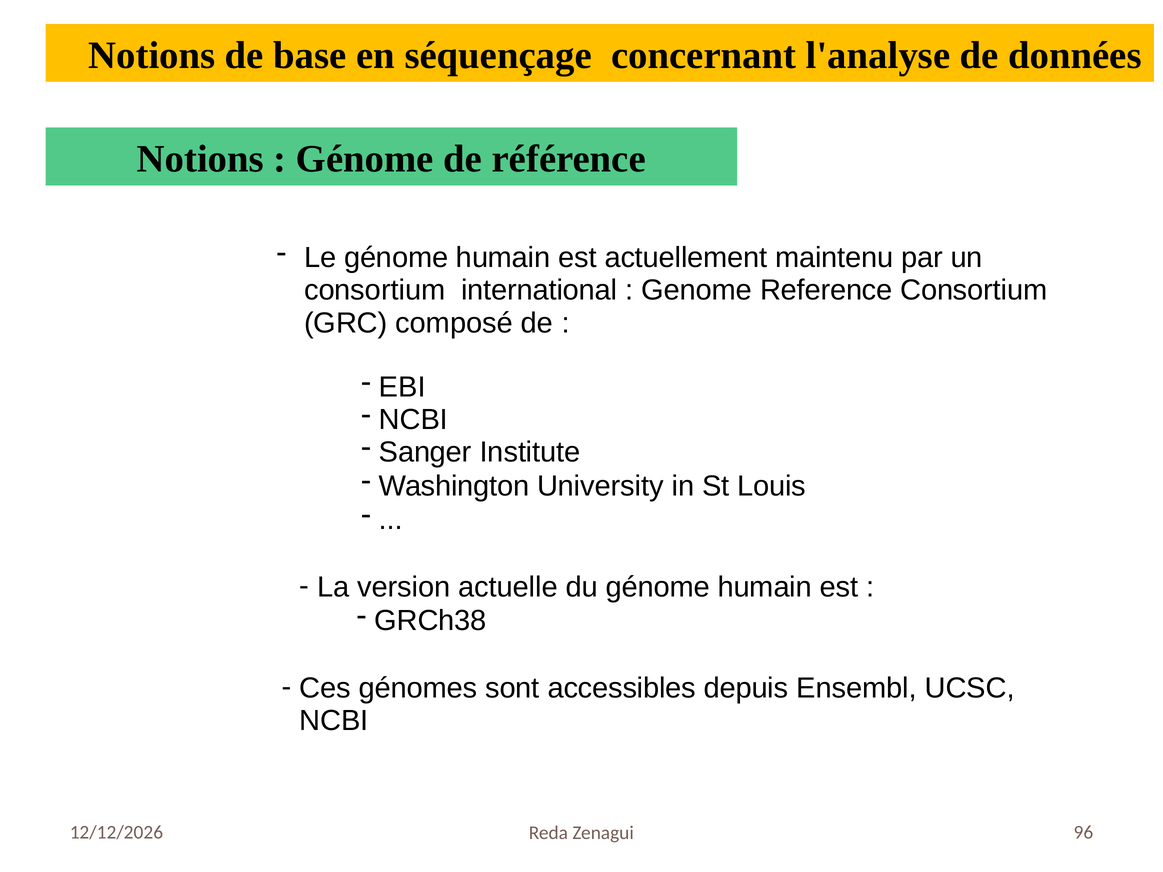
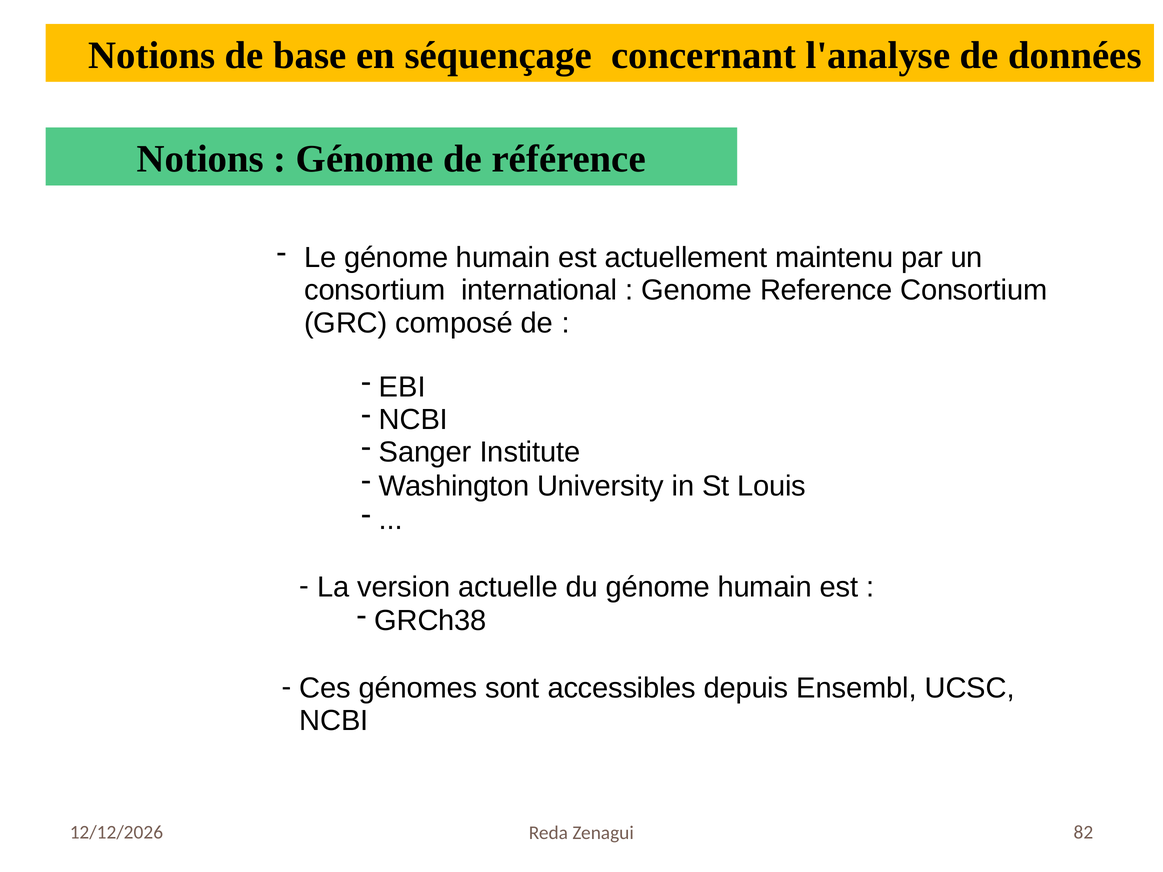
96: 96 -> 82
